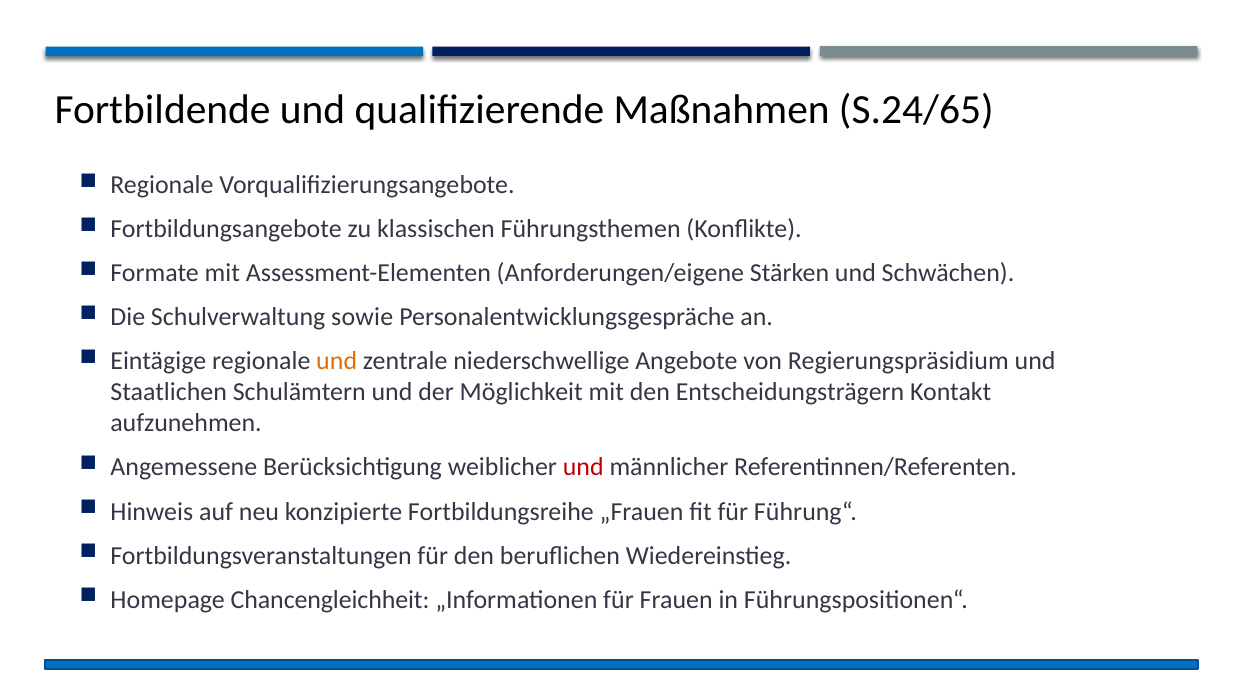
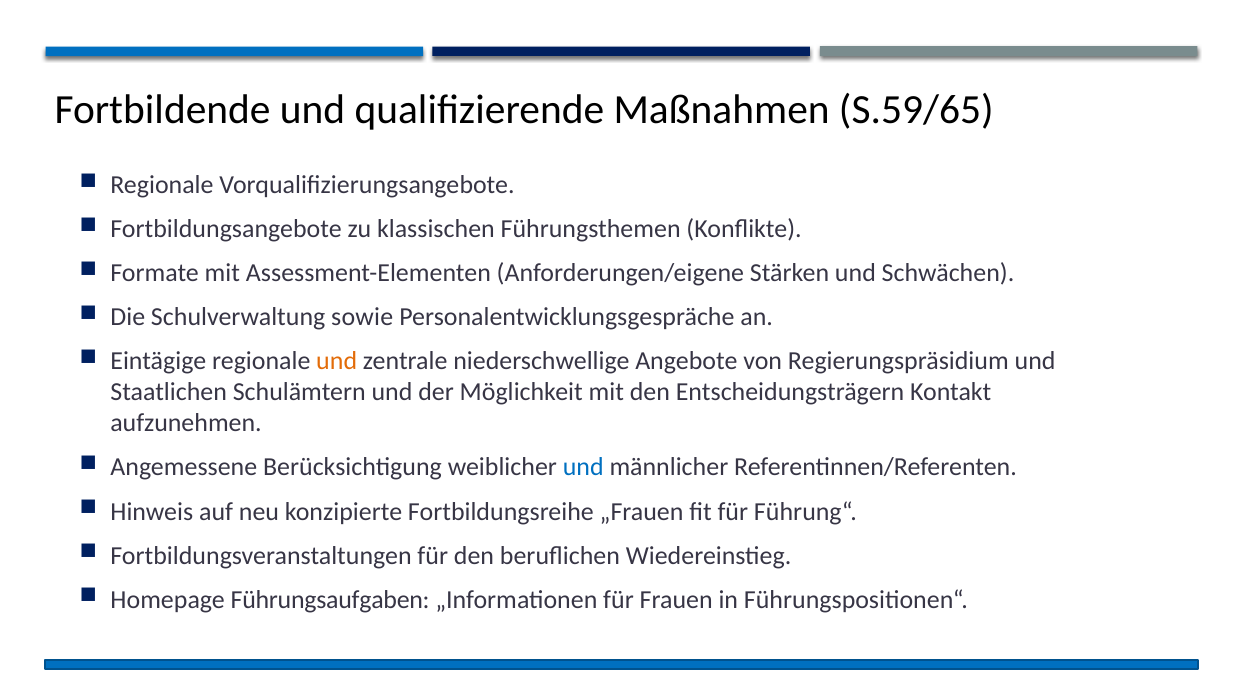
S.24/65: S.24/65 -> S.59/65
und at (583, 468) colour: red -> blue
Chancengleichheit: Chancengleichheit -> Führungsaufgaben
